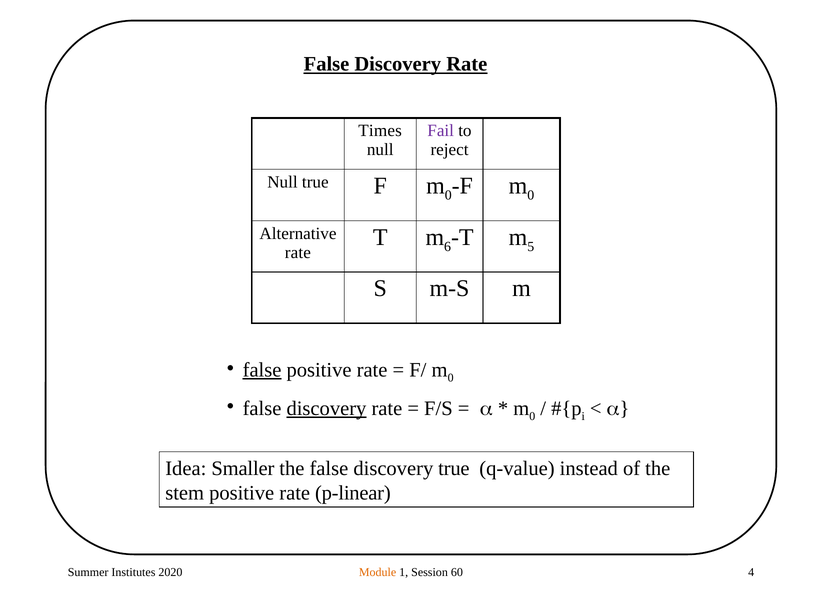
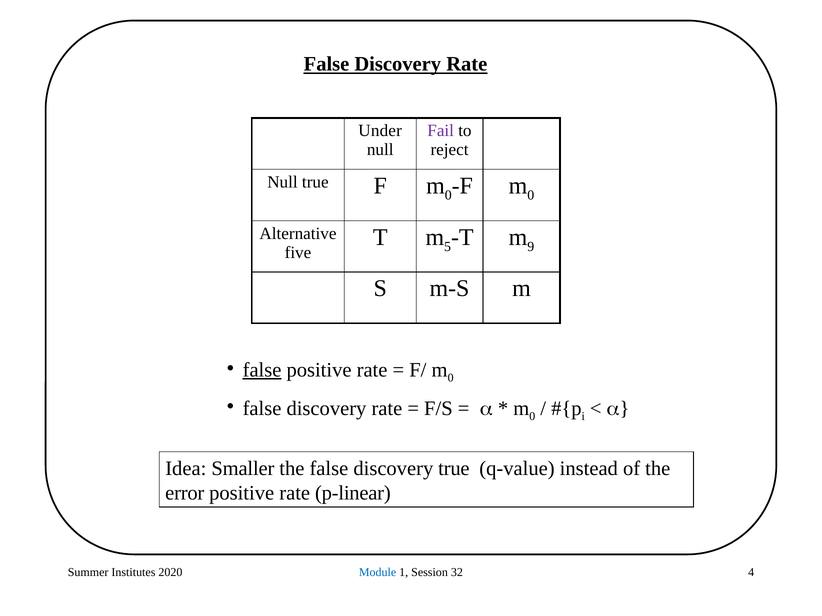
Times: Times -> Under
6: 6 -> 5
5: 5 -> 9
rate at (298, 253): rate -> five
discovery at (326, 409) underline: present -> none
stem: stem -> error
Module colour: orange -> blue
60: 60 -> 32
